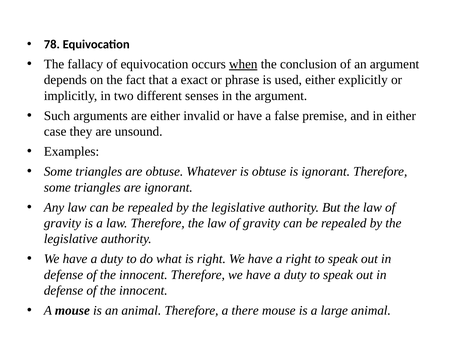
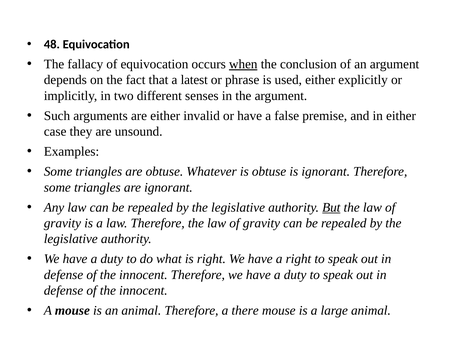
78: 78 -> 48
exact: exact -> latest
But underline: none -> present
